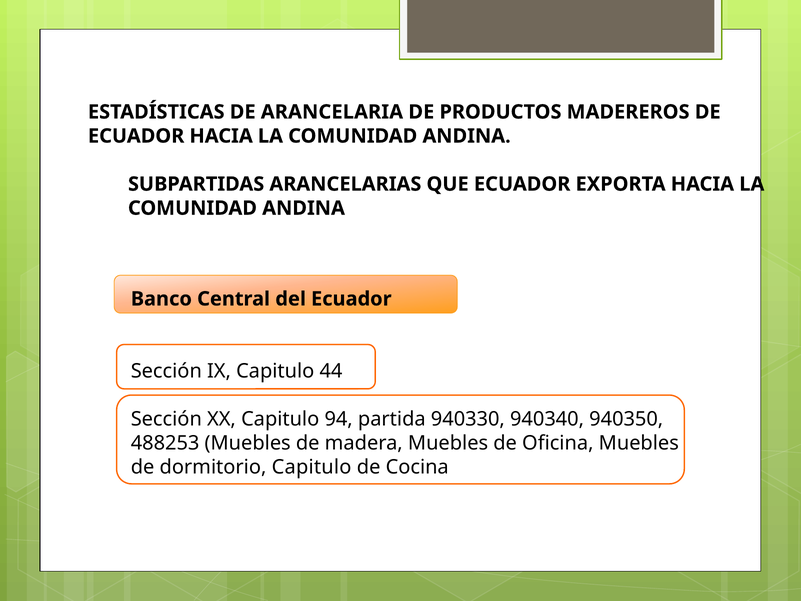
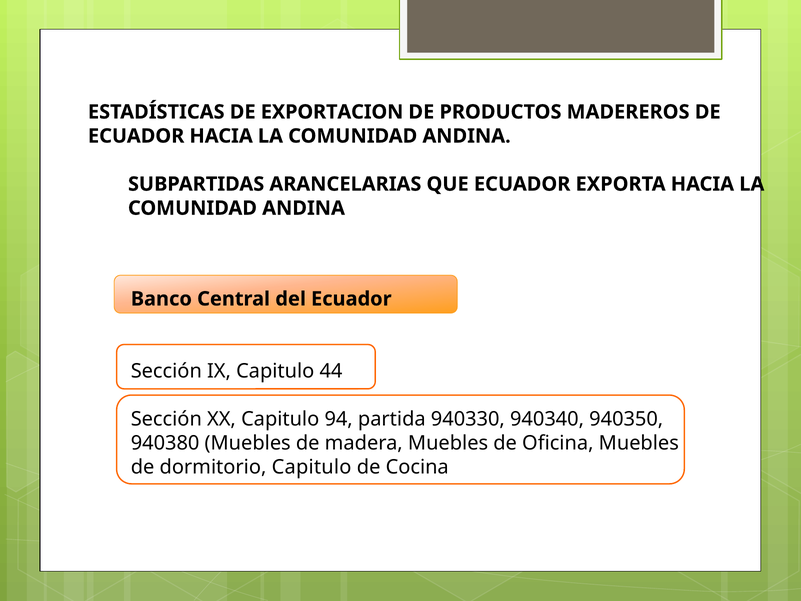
ARANCELARIA: ARANCELARIA -> EXPORTACION
488253: 488253 -> 940380
